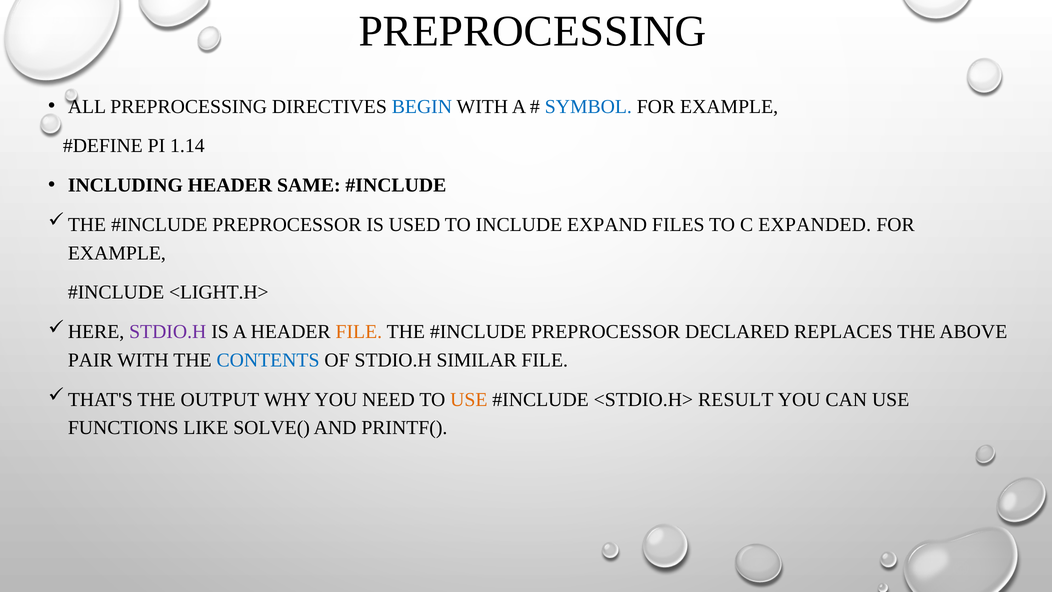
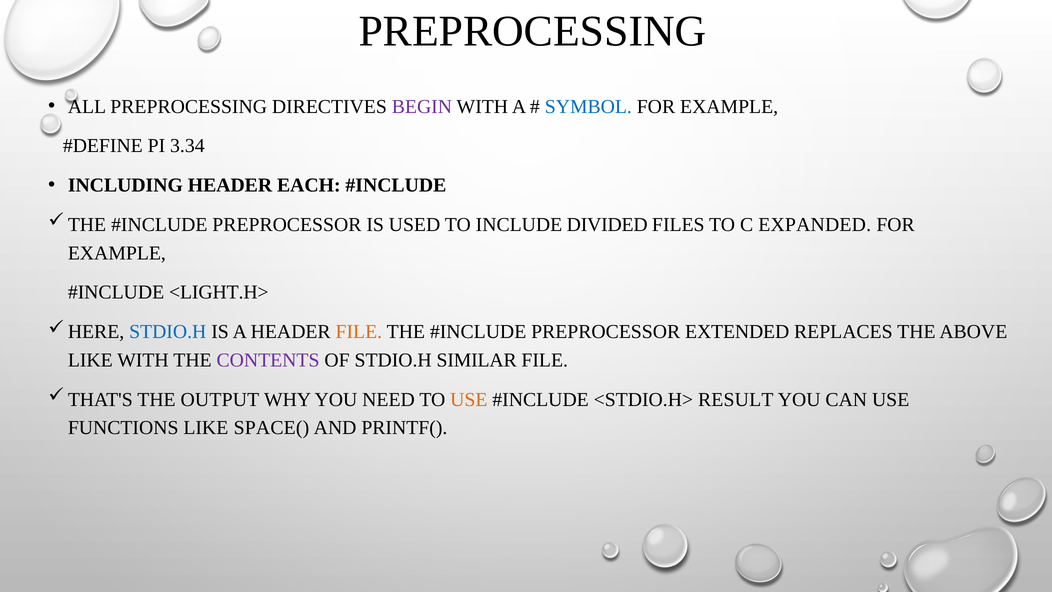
BEGIN colour: blue -> purple
1.14: 1.14 -> 3.34
SAME: SAME -> EACH
EXPAND: EXPAND -> DIVIDED
STDIO.H at (168, 332) colour: purple -> blue
DECLARED: DECLARED -> EXTENDED
PAIR at (90, 360): PAIR -> LIKE
CONTENTS colour: blue -> purple
SOLVE(: SOLVE( -> SPACE(
